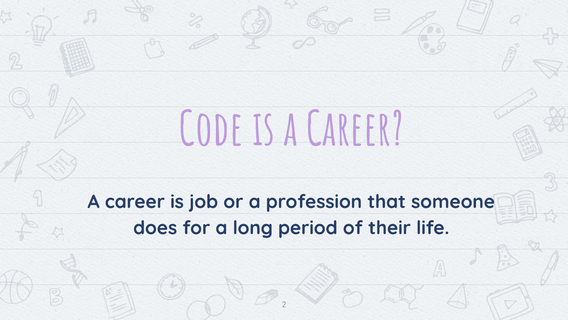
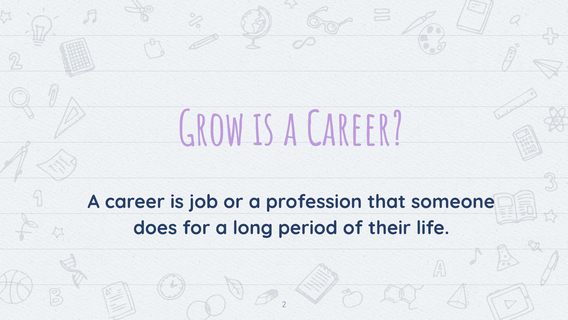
Code: Code -> Grow
